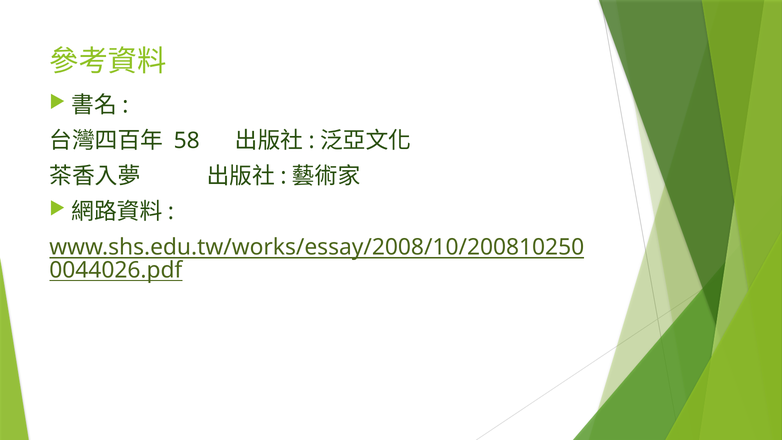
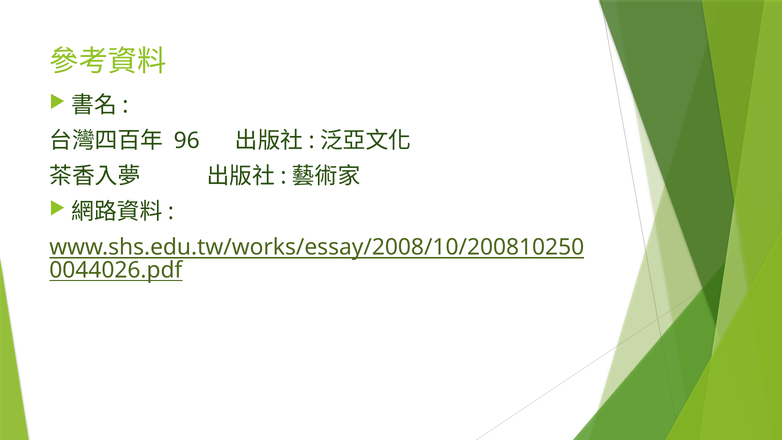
58: 58 -> 96
